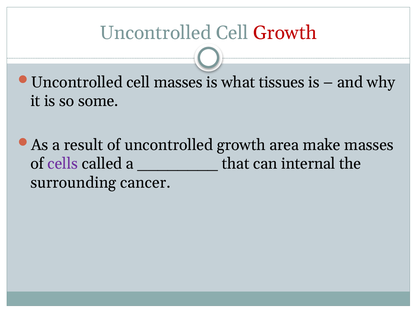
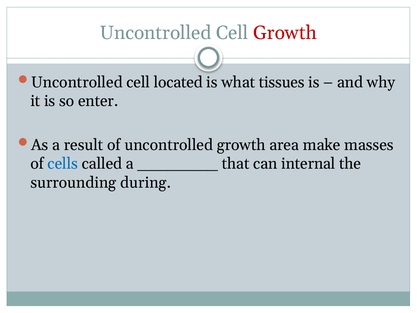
cell masses: masses -> located
some: some -> enter
cells colour: purple -> blue
cancer: cancer -> during
